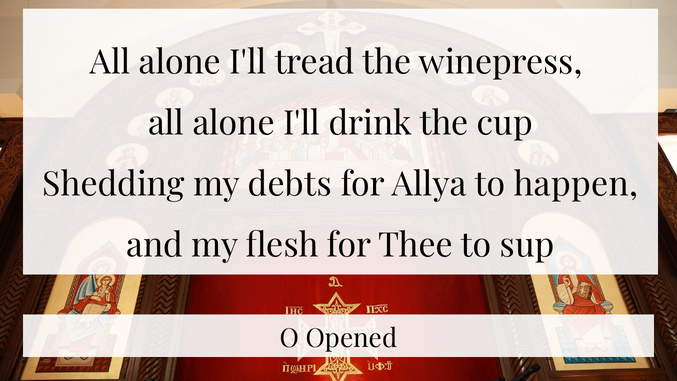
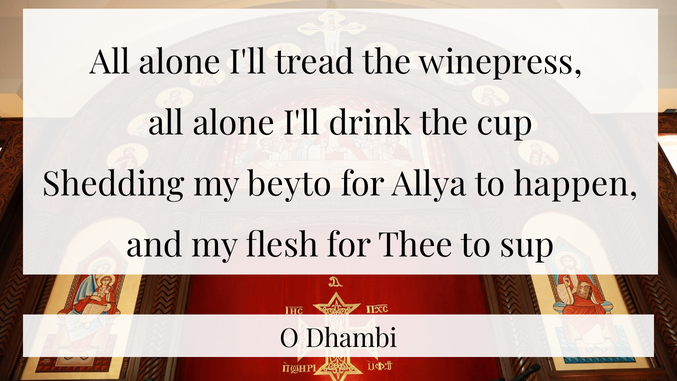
debts: debts -> beyto
Opened: Opened -> Dhambi
